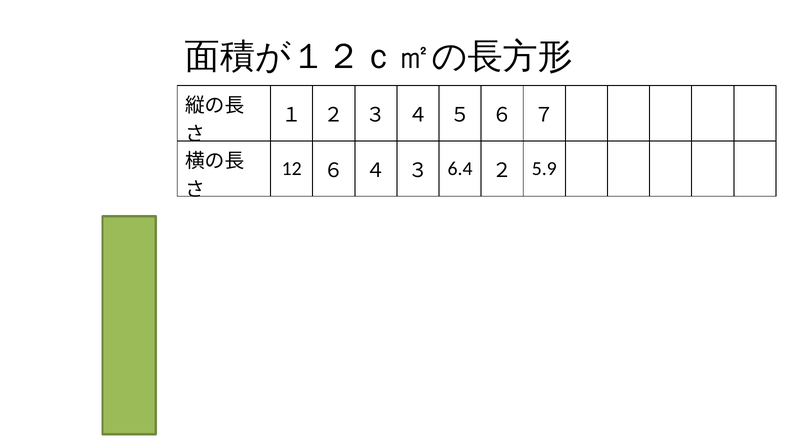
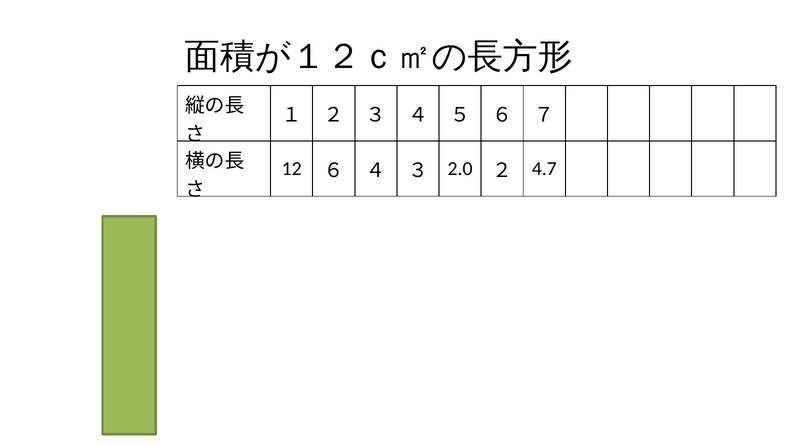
6.4: 6.4 -> 2.0
5.9: 5.9 -> 4.7
